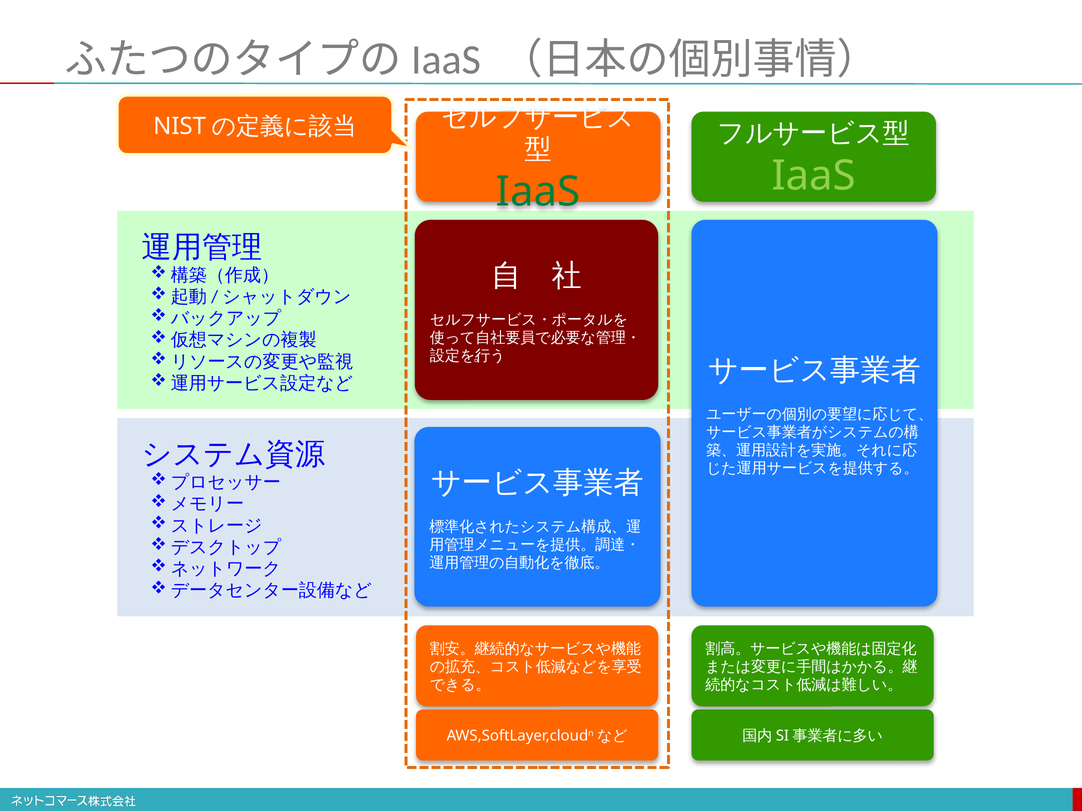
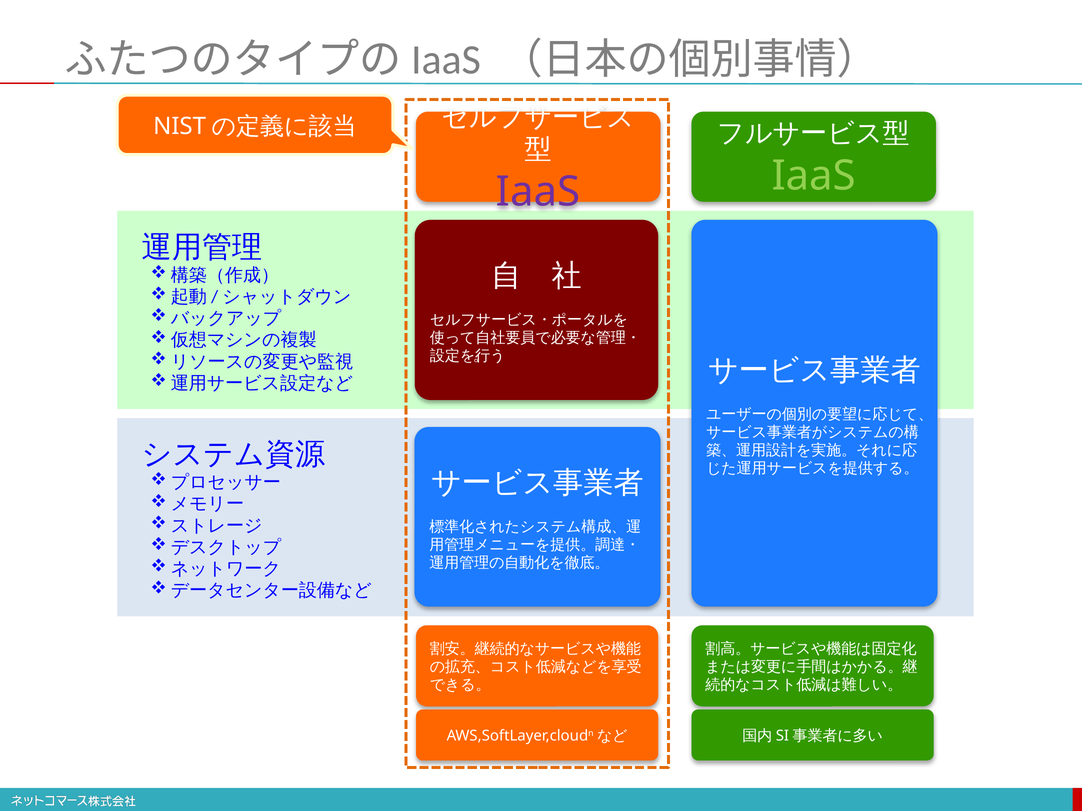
IaaS at (538, 192) colour: green -> purple
